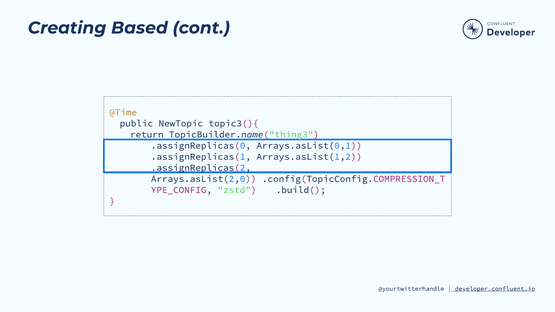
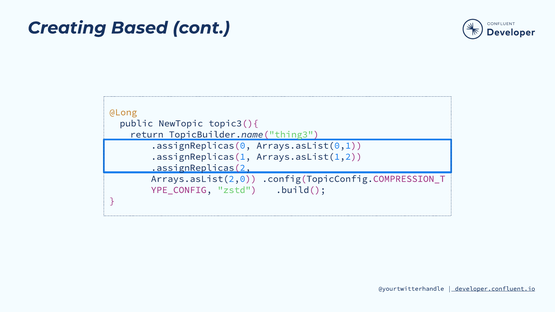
@Time: @Time -> @Long
